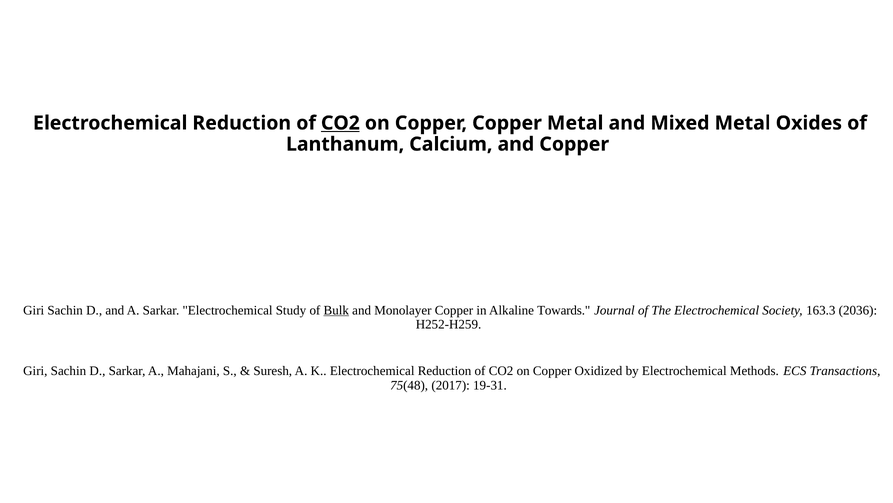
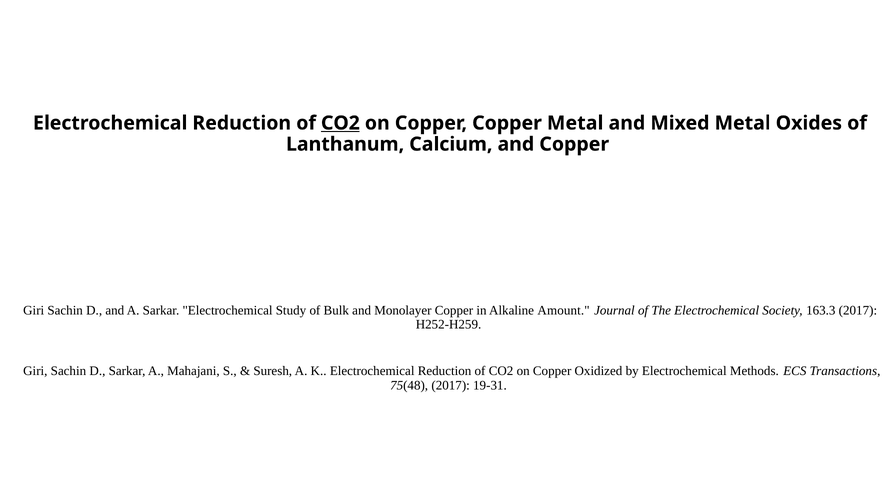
Bulk underline: present -> none
Towards: Towards -> Amount
163.3 2036: 2036 -> 2017
